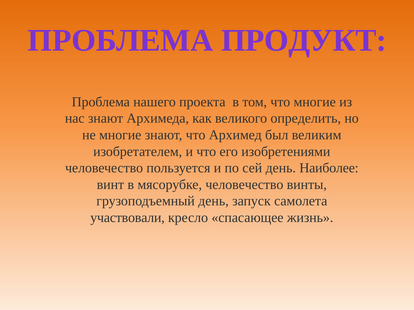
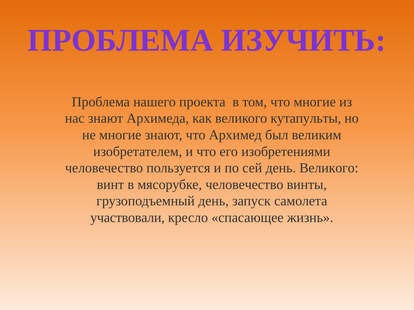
ПРОДУКТ: ПРОДУКТ -> ИЗУЧИТЬ
определить: определить -> кутапульты
день Наиболее: Наиболее -> Великого
